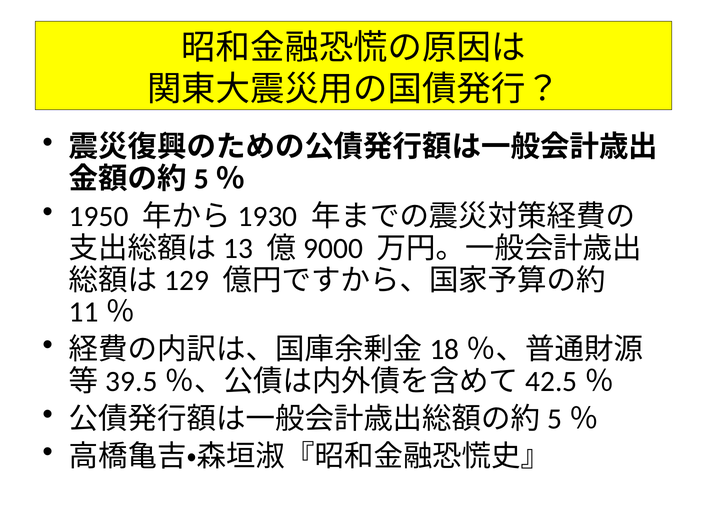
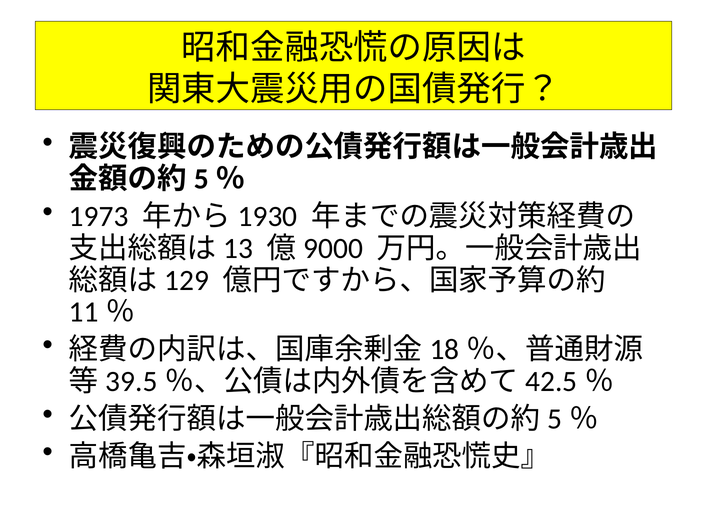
1950: 1950 -> 1973
